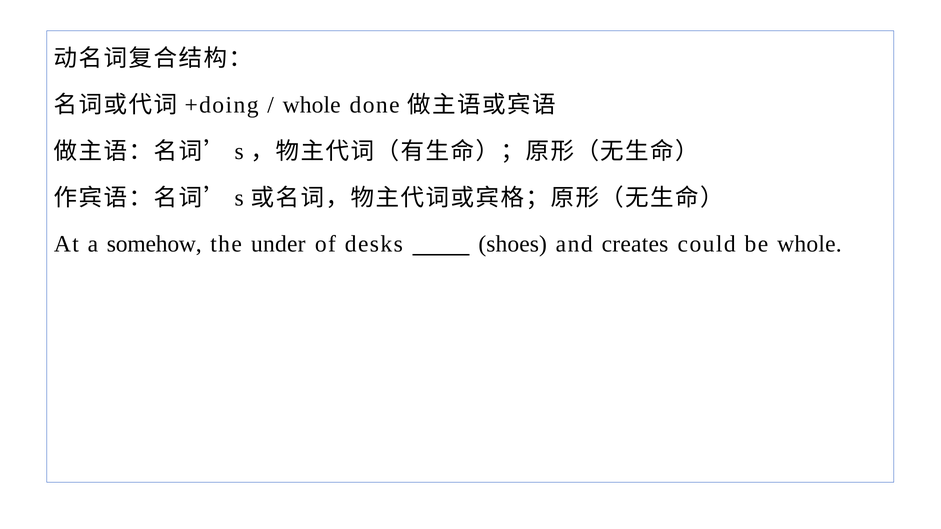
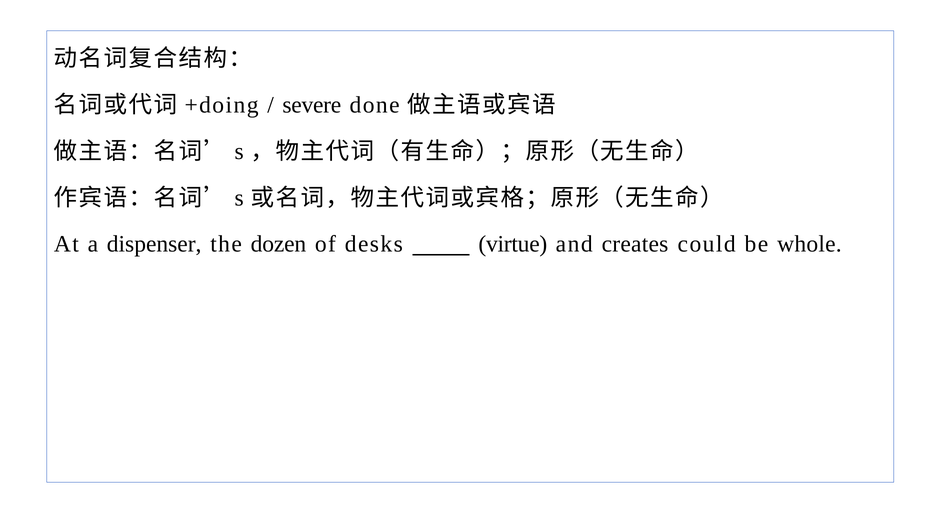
whole at (312, 105): whole -> severe
somehow: somehow -> dispenser
under: under -> dozen
shoes: shoes -> virtue
